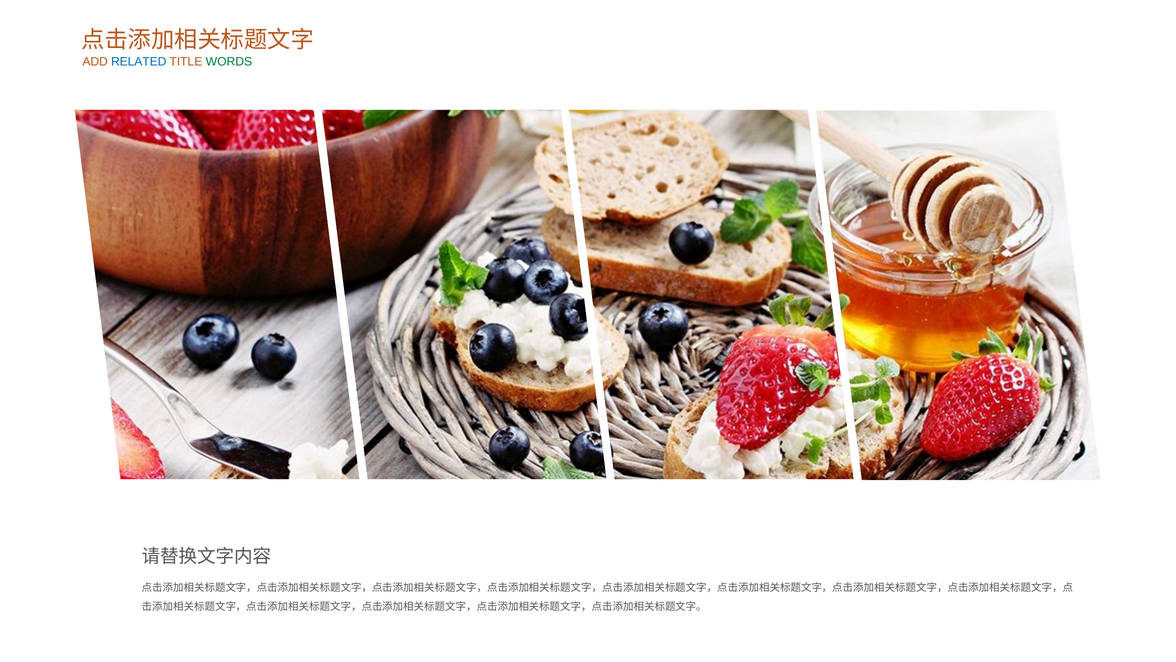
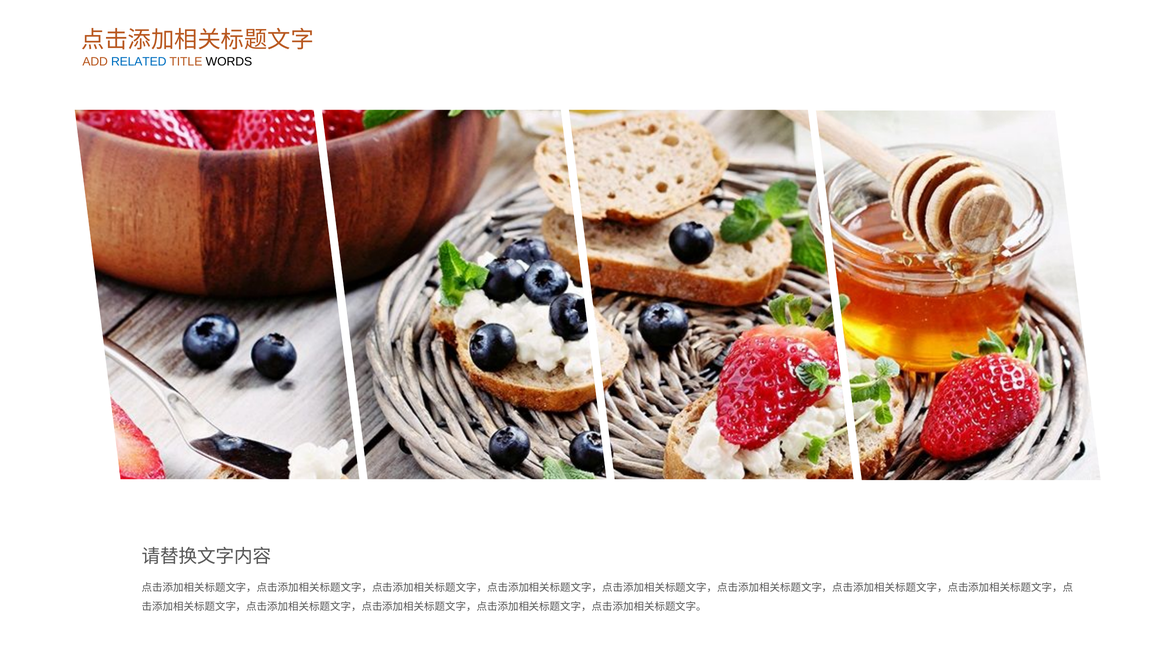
WORDS colour: green -> black
